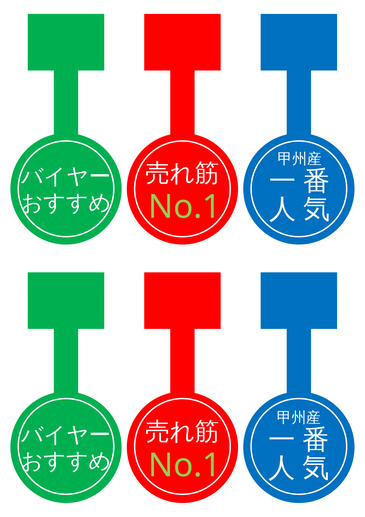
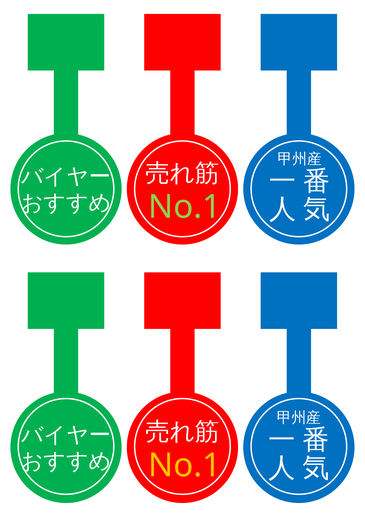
No.1 at (185, 465) colour: light green -> yellow
